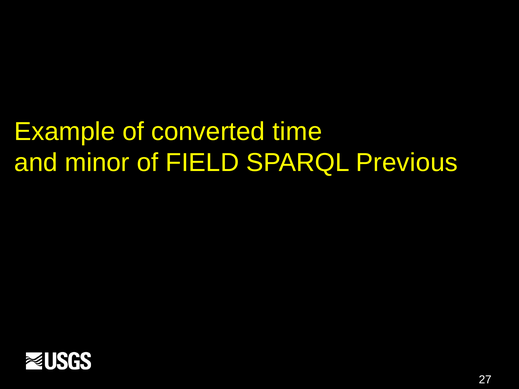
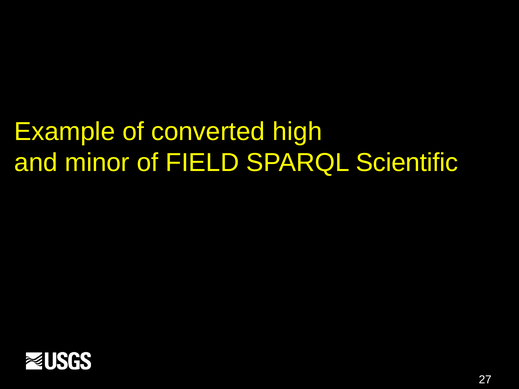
time: time -> high
Previous: Previous -> Scientific
